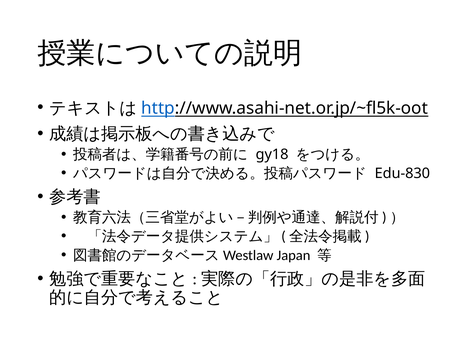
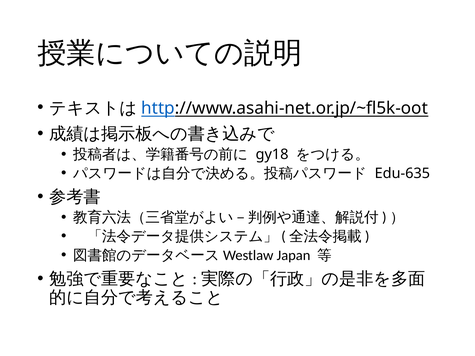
Edu-830: Edu-830 -> Edu-635
